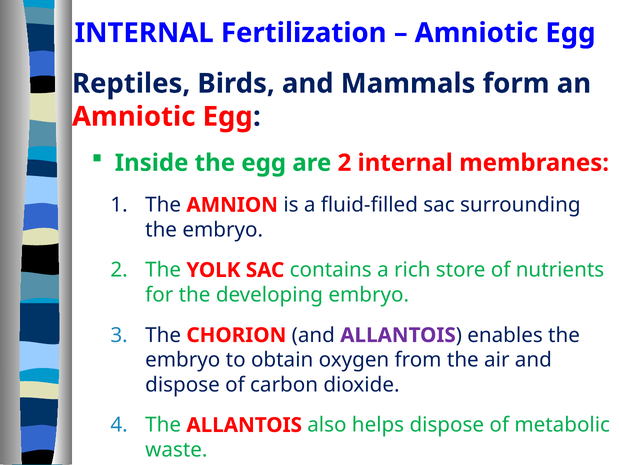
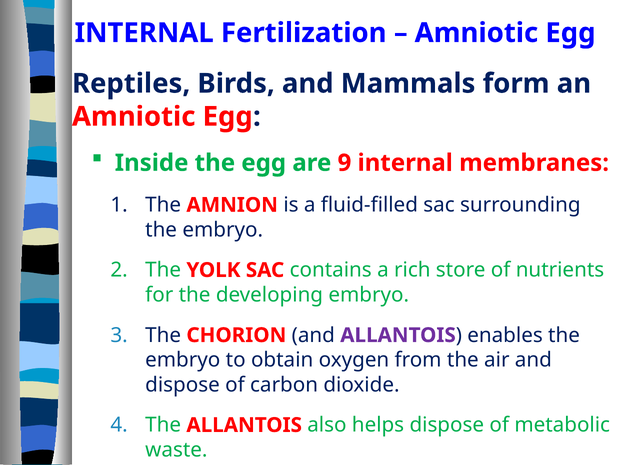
are 2: 2 -> 9
